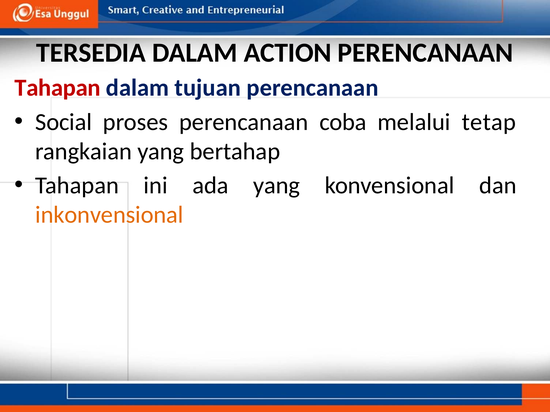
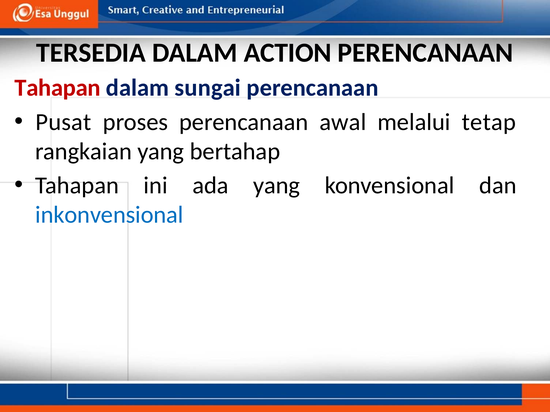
tujuan: tujuan -> sungai
Social: Social -> Pusat
coba: coba -> awal
inkonvensional colour: orange -> blue
